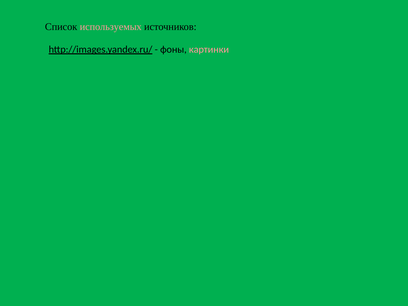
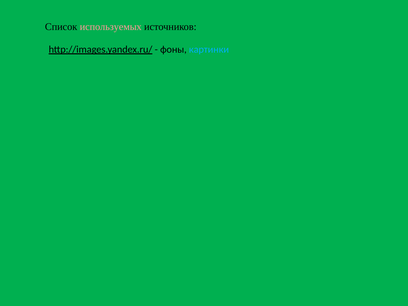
картинки colour: pink -> light blue
